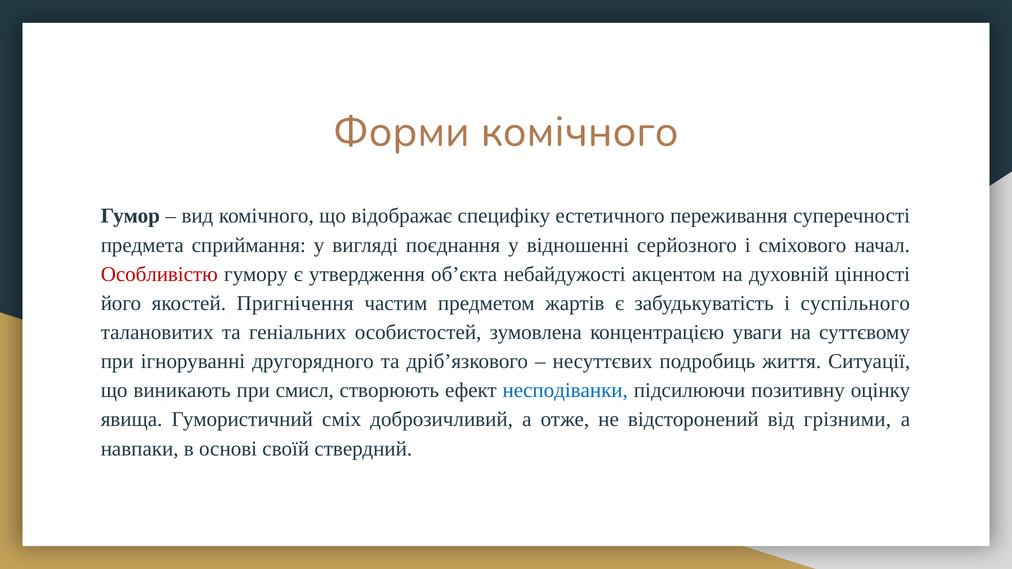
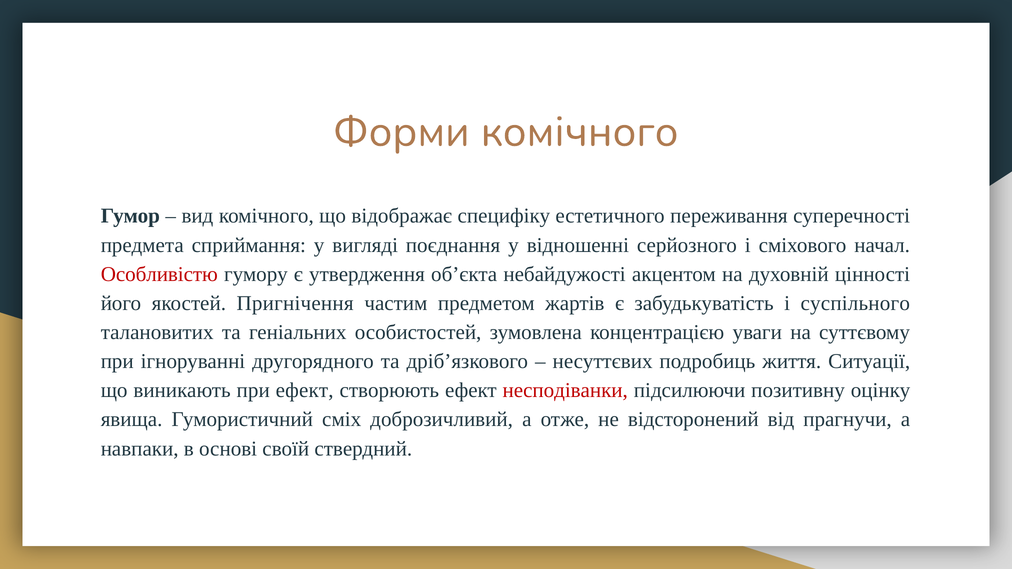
при смисл: смисл -> ефект
несподіванки colour: blue -> red
грізними: грізними -> прагнучи
